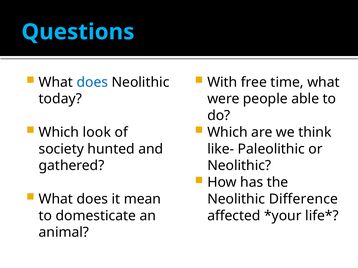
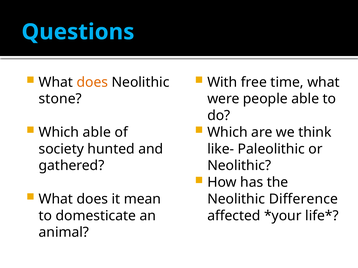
does at (92, 82) colour: blue -> orange
today: today -> stone
Which look: look -> able
